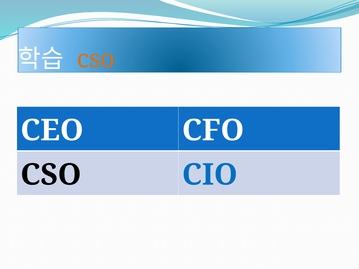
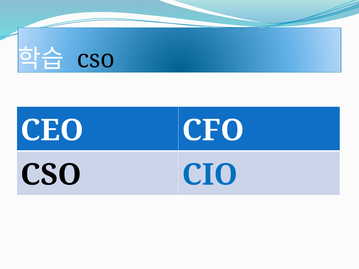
cso at (96, 59) colour: orange -> black
